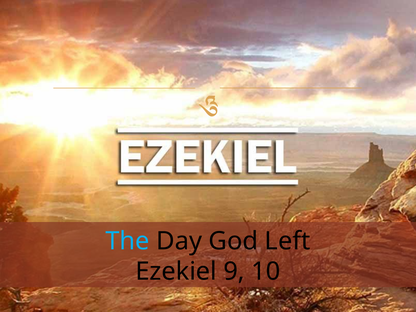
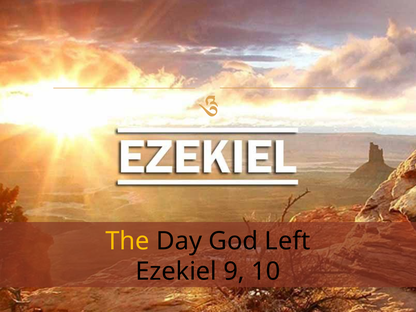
The colour: light blue -> yellow
